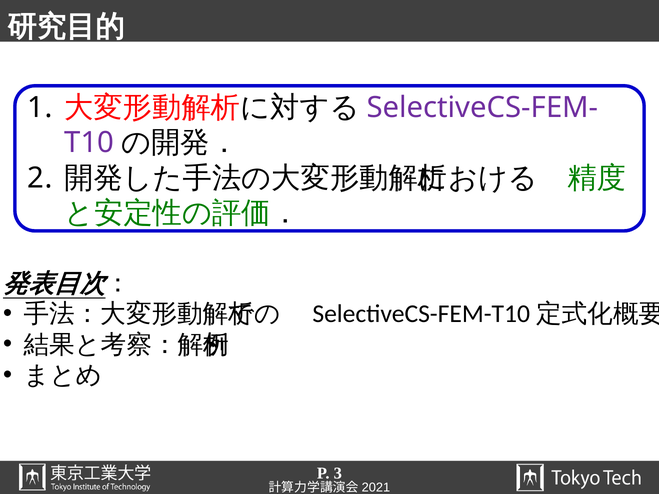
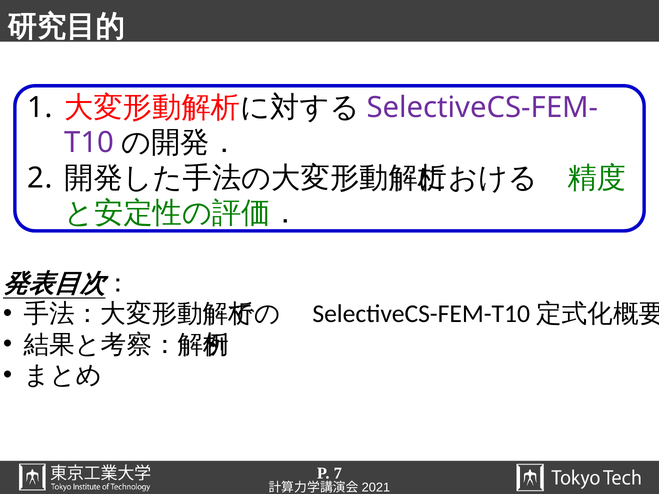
3: 3 -> 7
